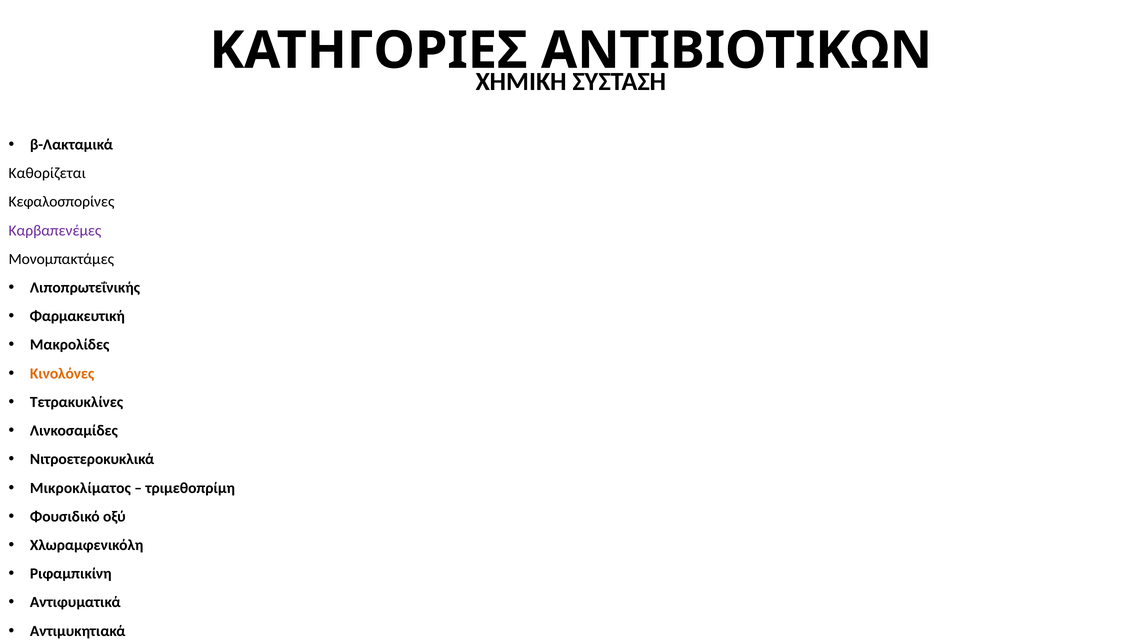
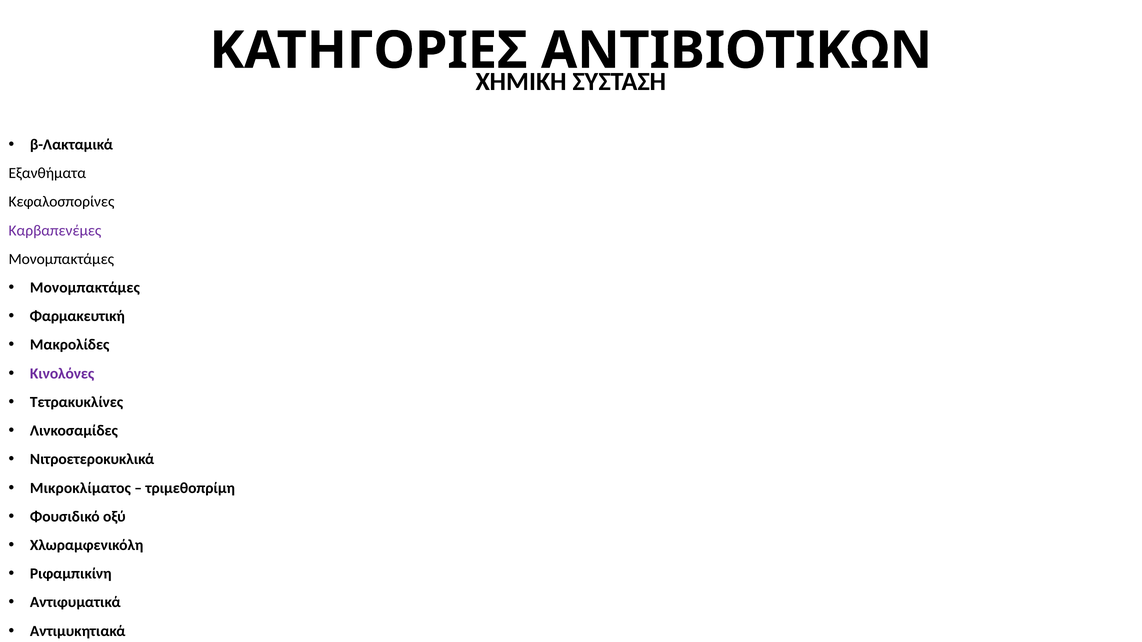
Καθορίζεται: Καθορίζεται -> Εξανθήματα
Λιποπρωτεΐνικής at (85, 288): Λιποπρωτεΐνικής -> Μονομπακτάμες
Κινολόνες colour: orange -> purple
